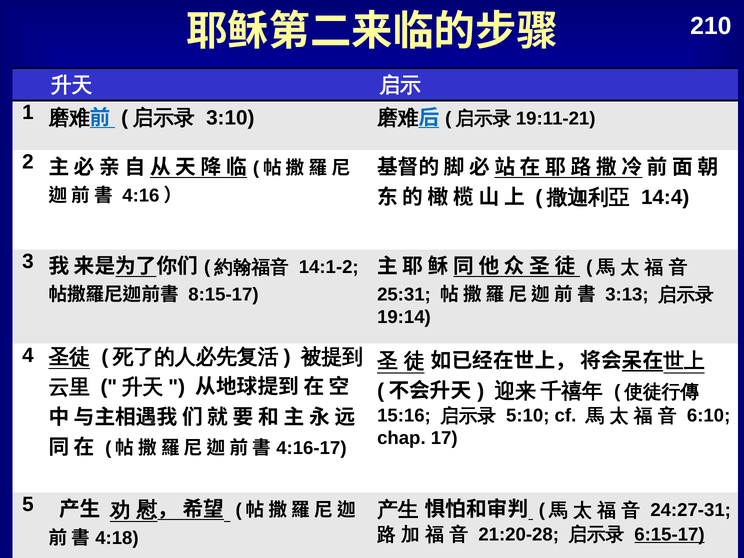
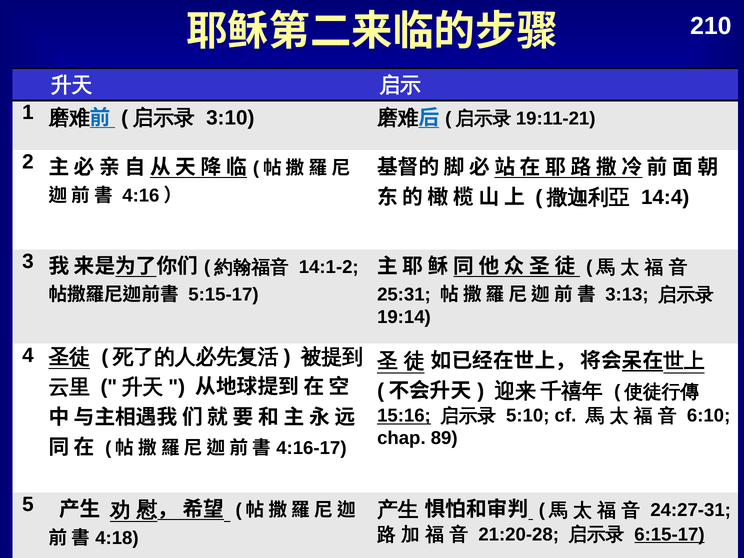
8:15-17: 8:15-17 -> 5:15-17
15:16 underline: none -> present
17: 17 -> 89
